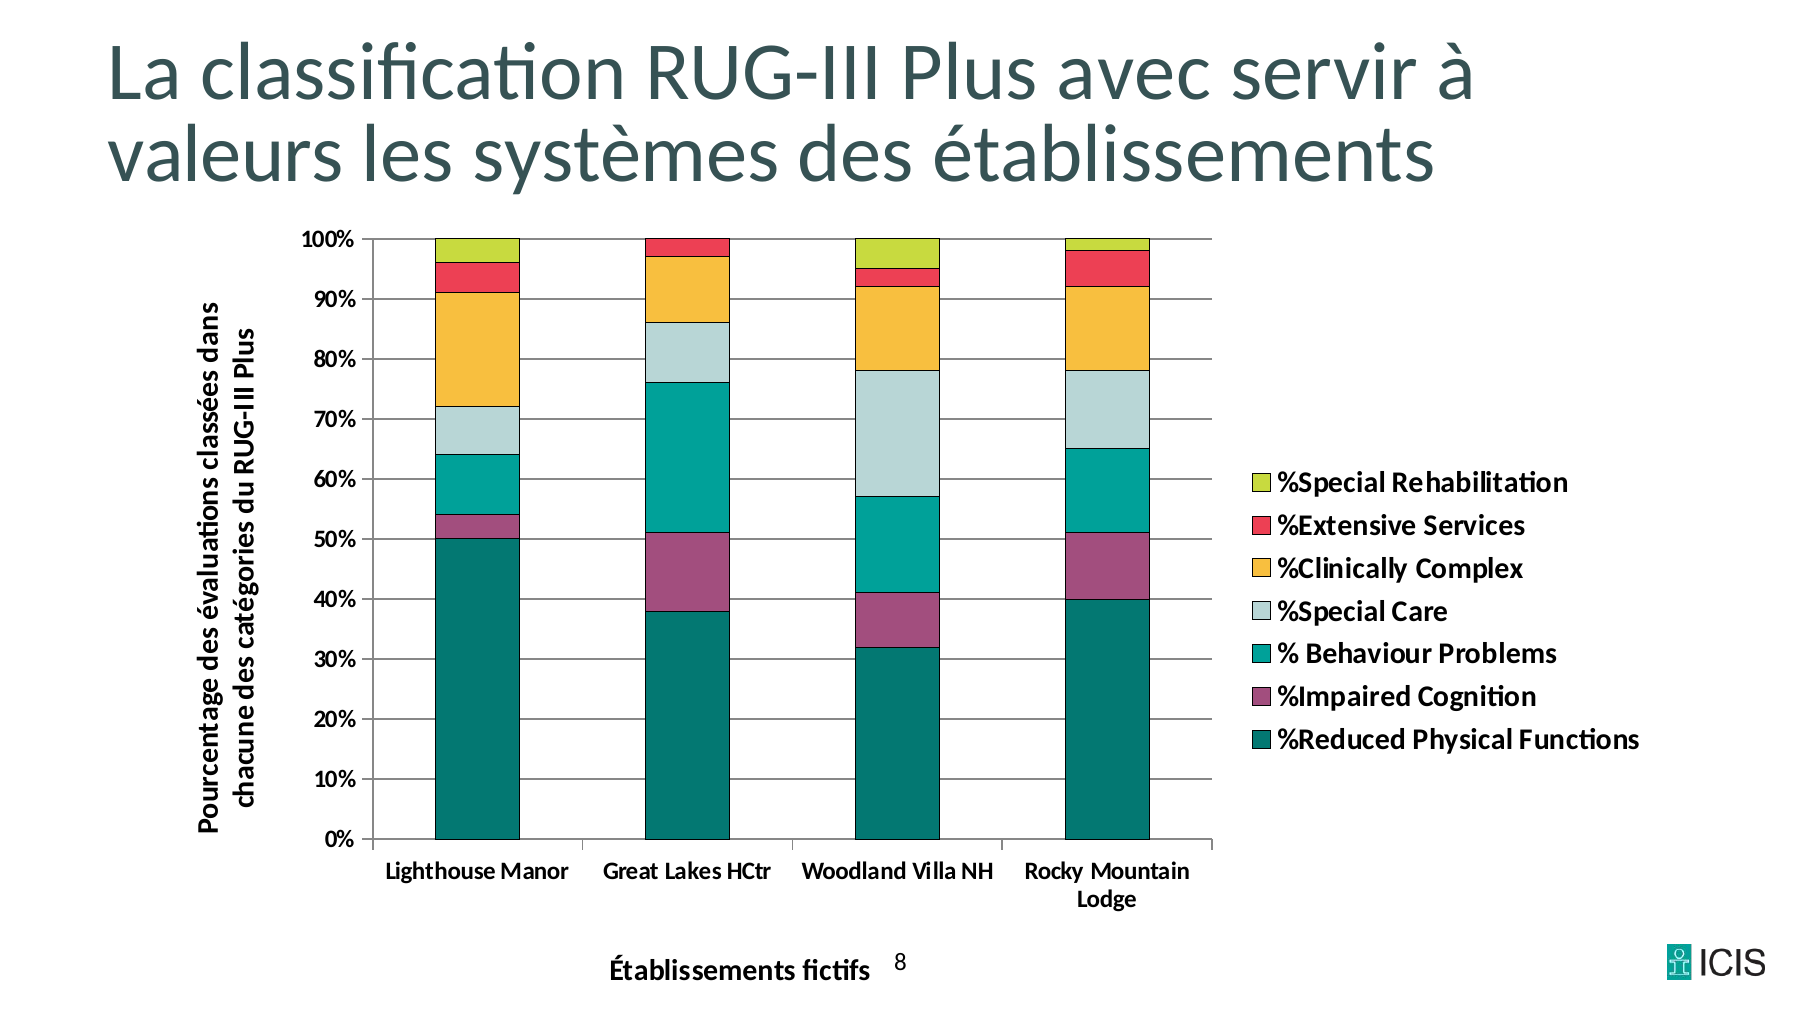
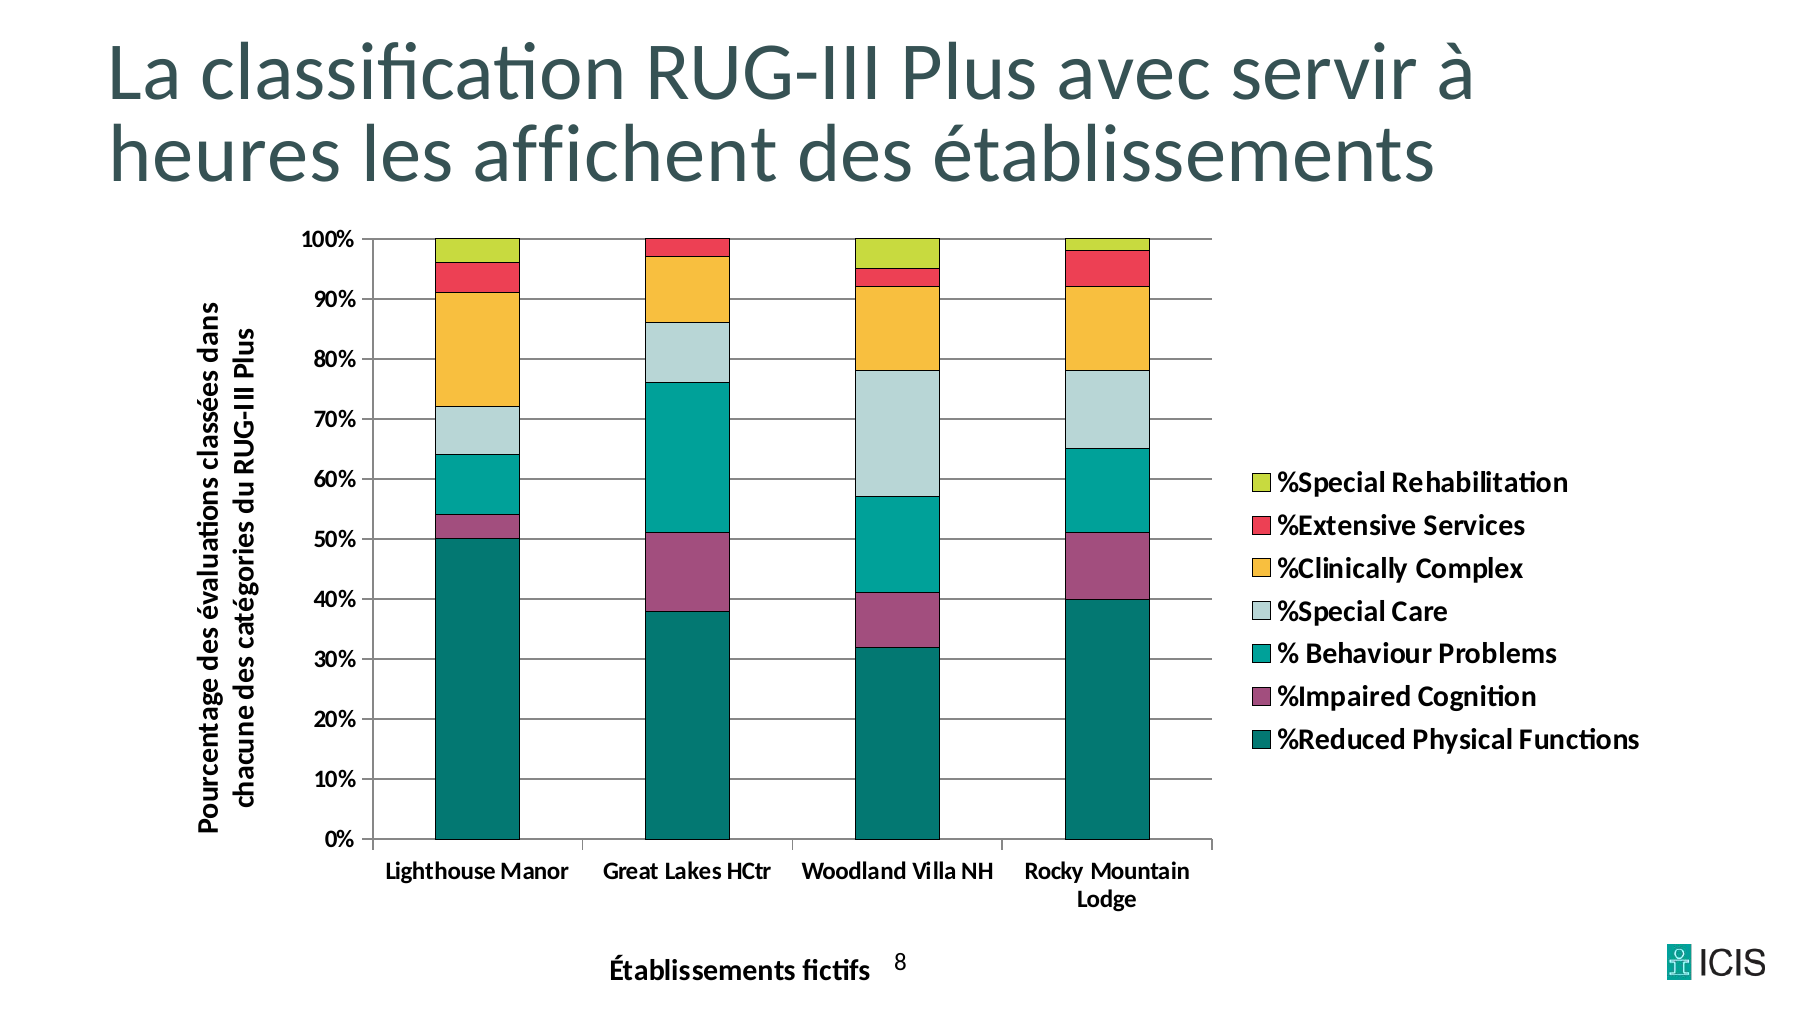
valeurs: valeurs -> heures
systèmes: systèmes -> affichent
